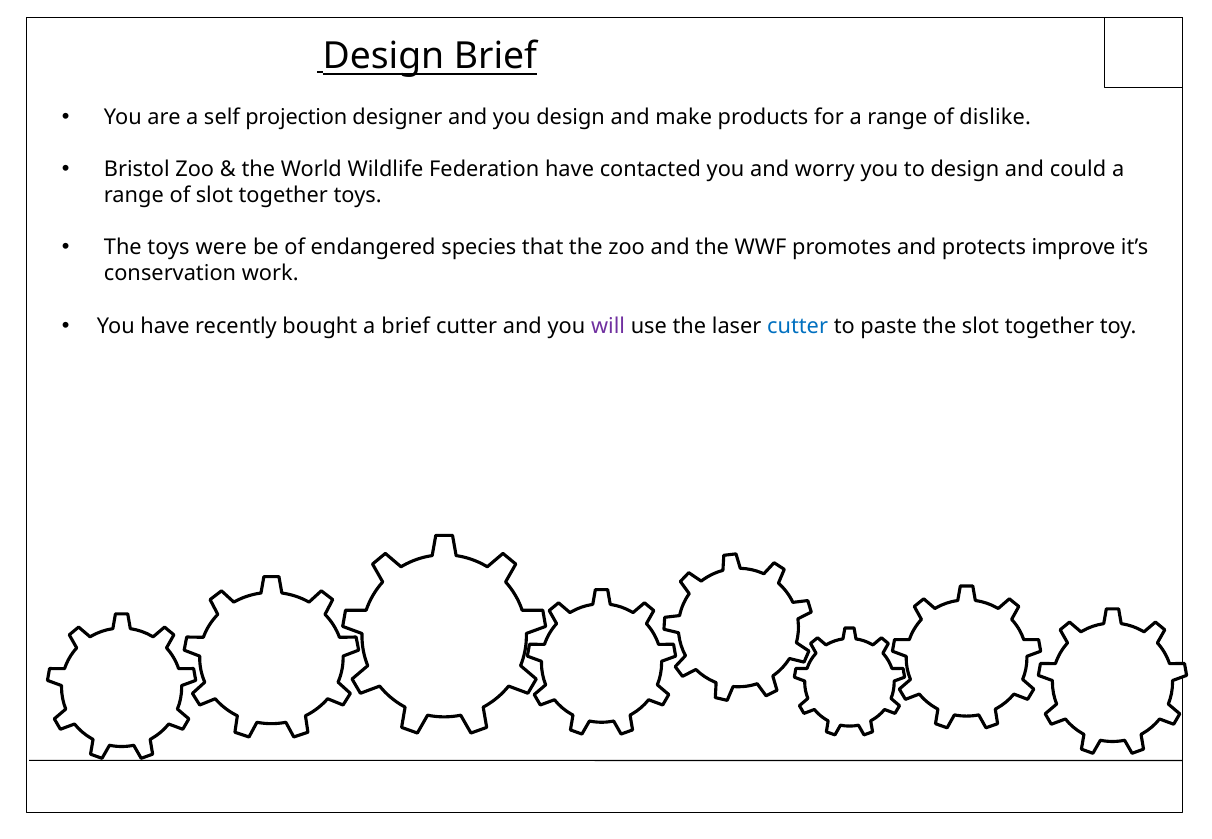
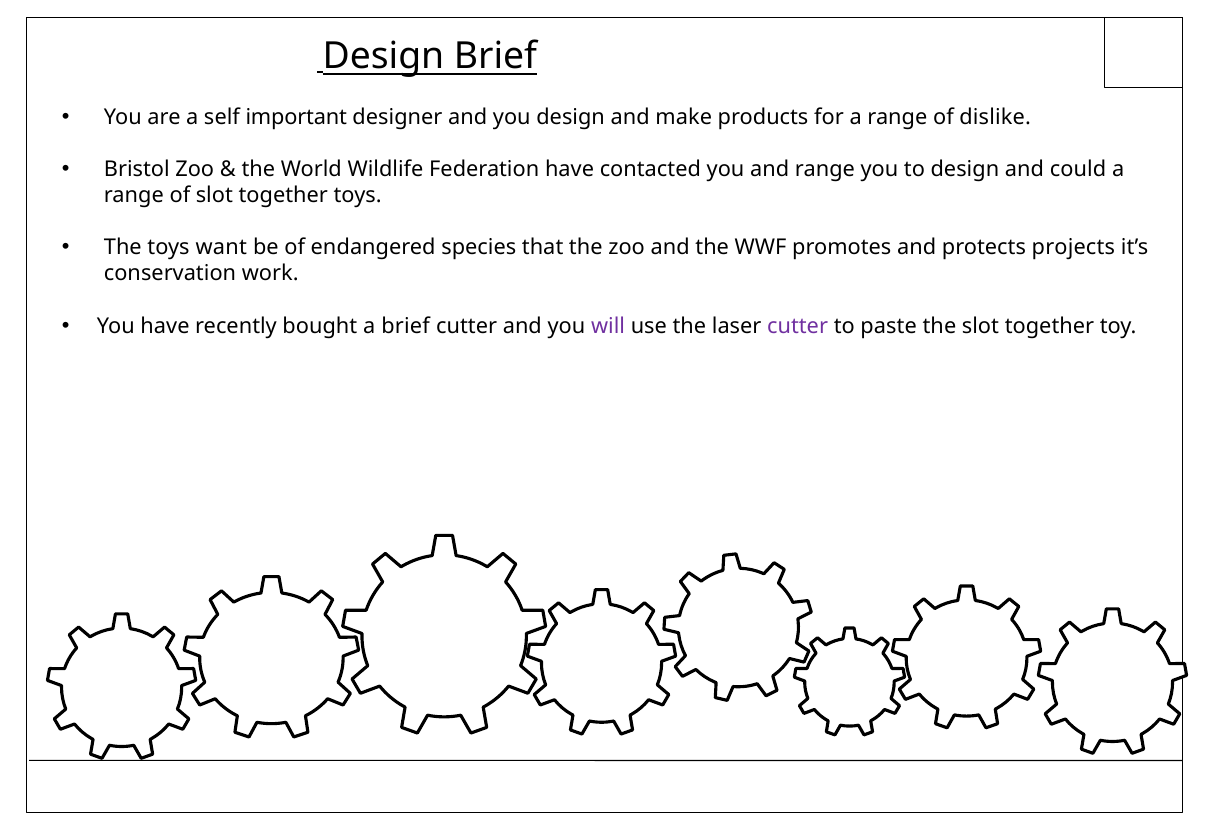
projection: projection -> important
and worry: worry -> range
were: were -> want
protects improve: improve -> projects
cutter at (798, 326) colour: blue -> purple
